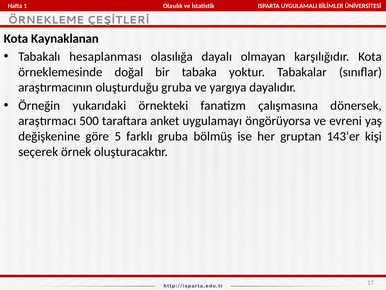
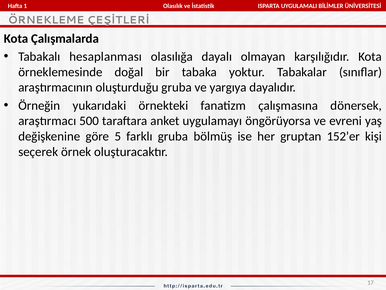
Kaynaklanan: Kaynaklanan -> Çalışmalarda
143’er: 143’er -> 152’er
